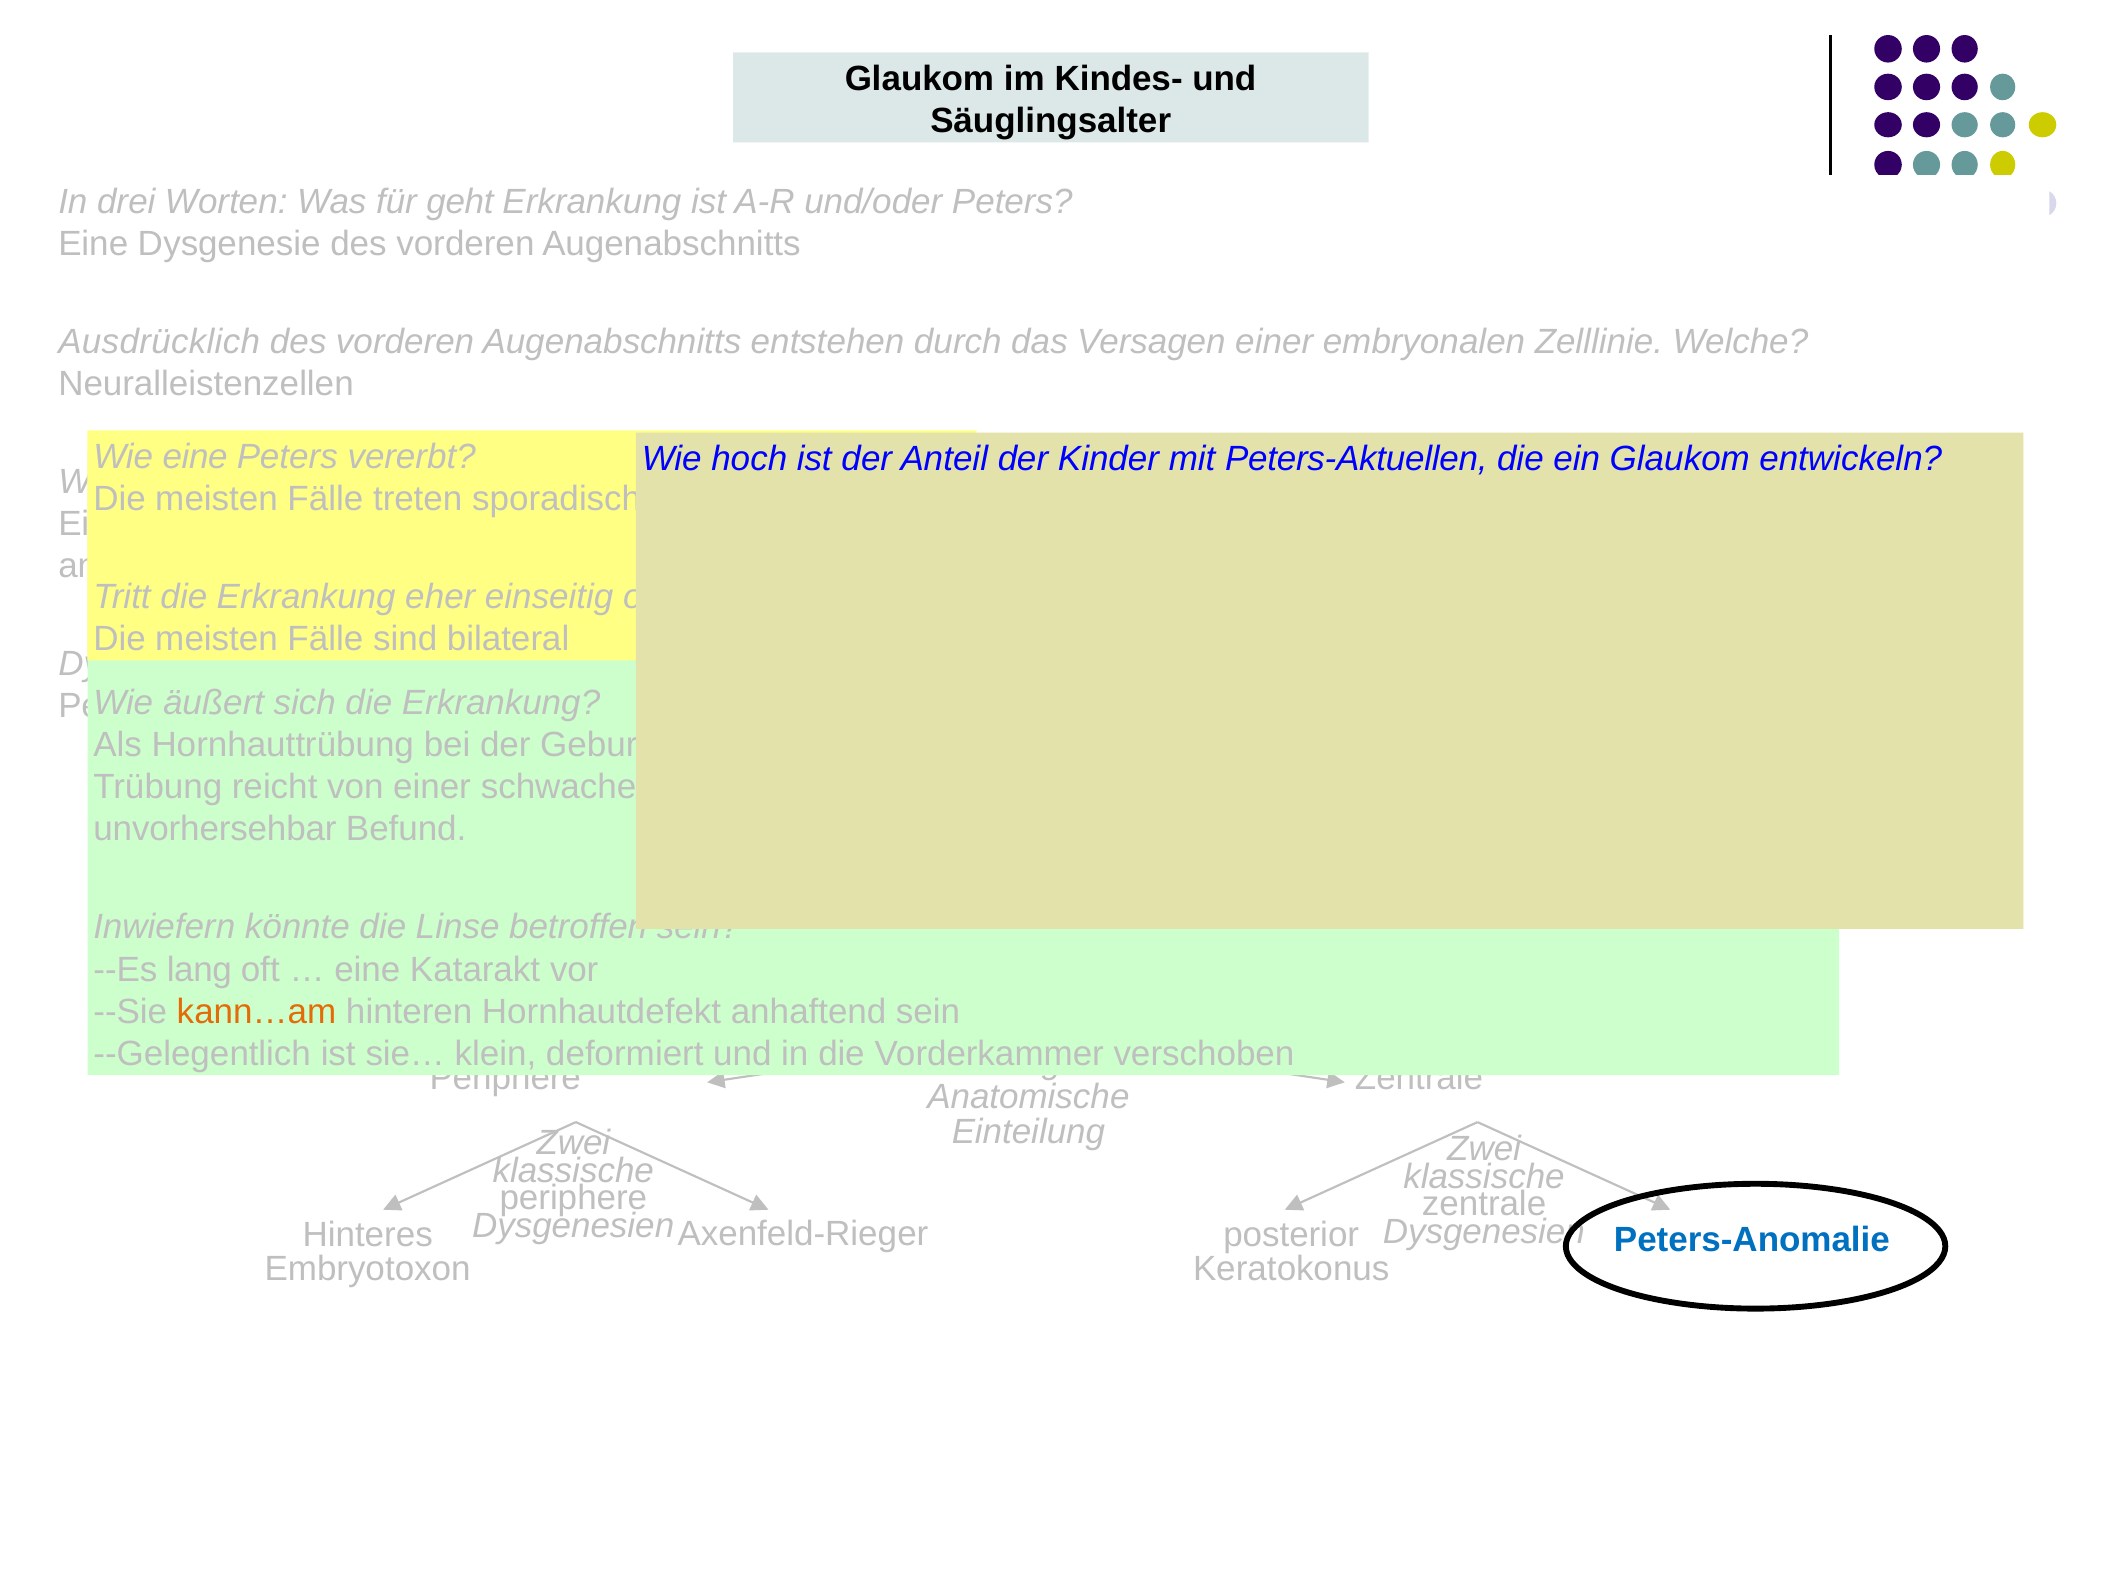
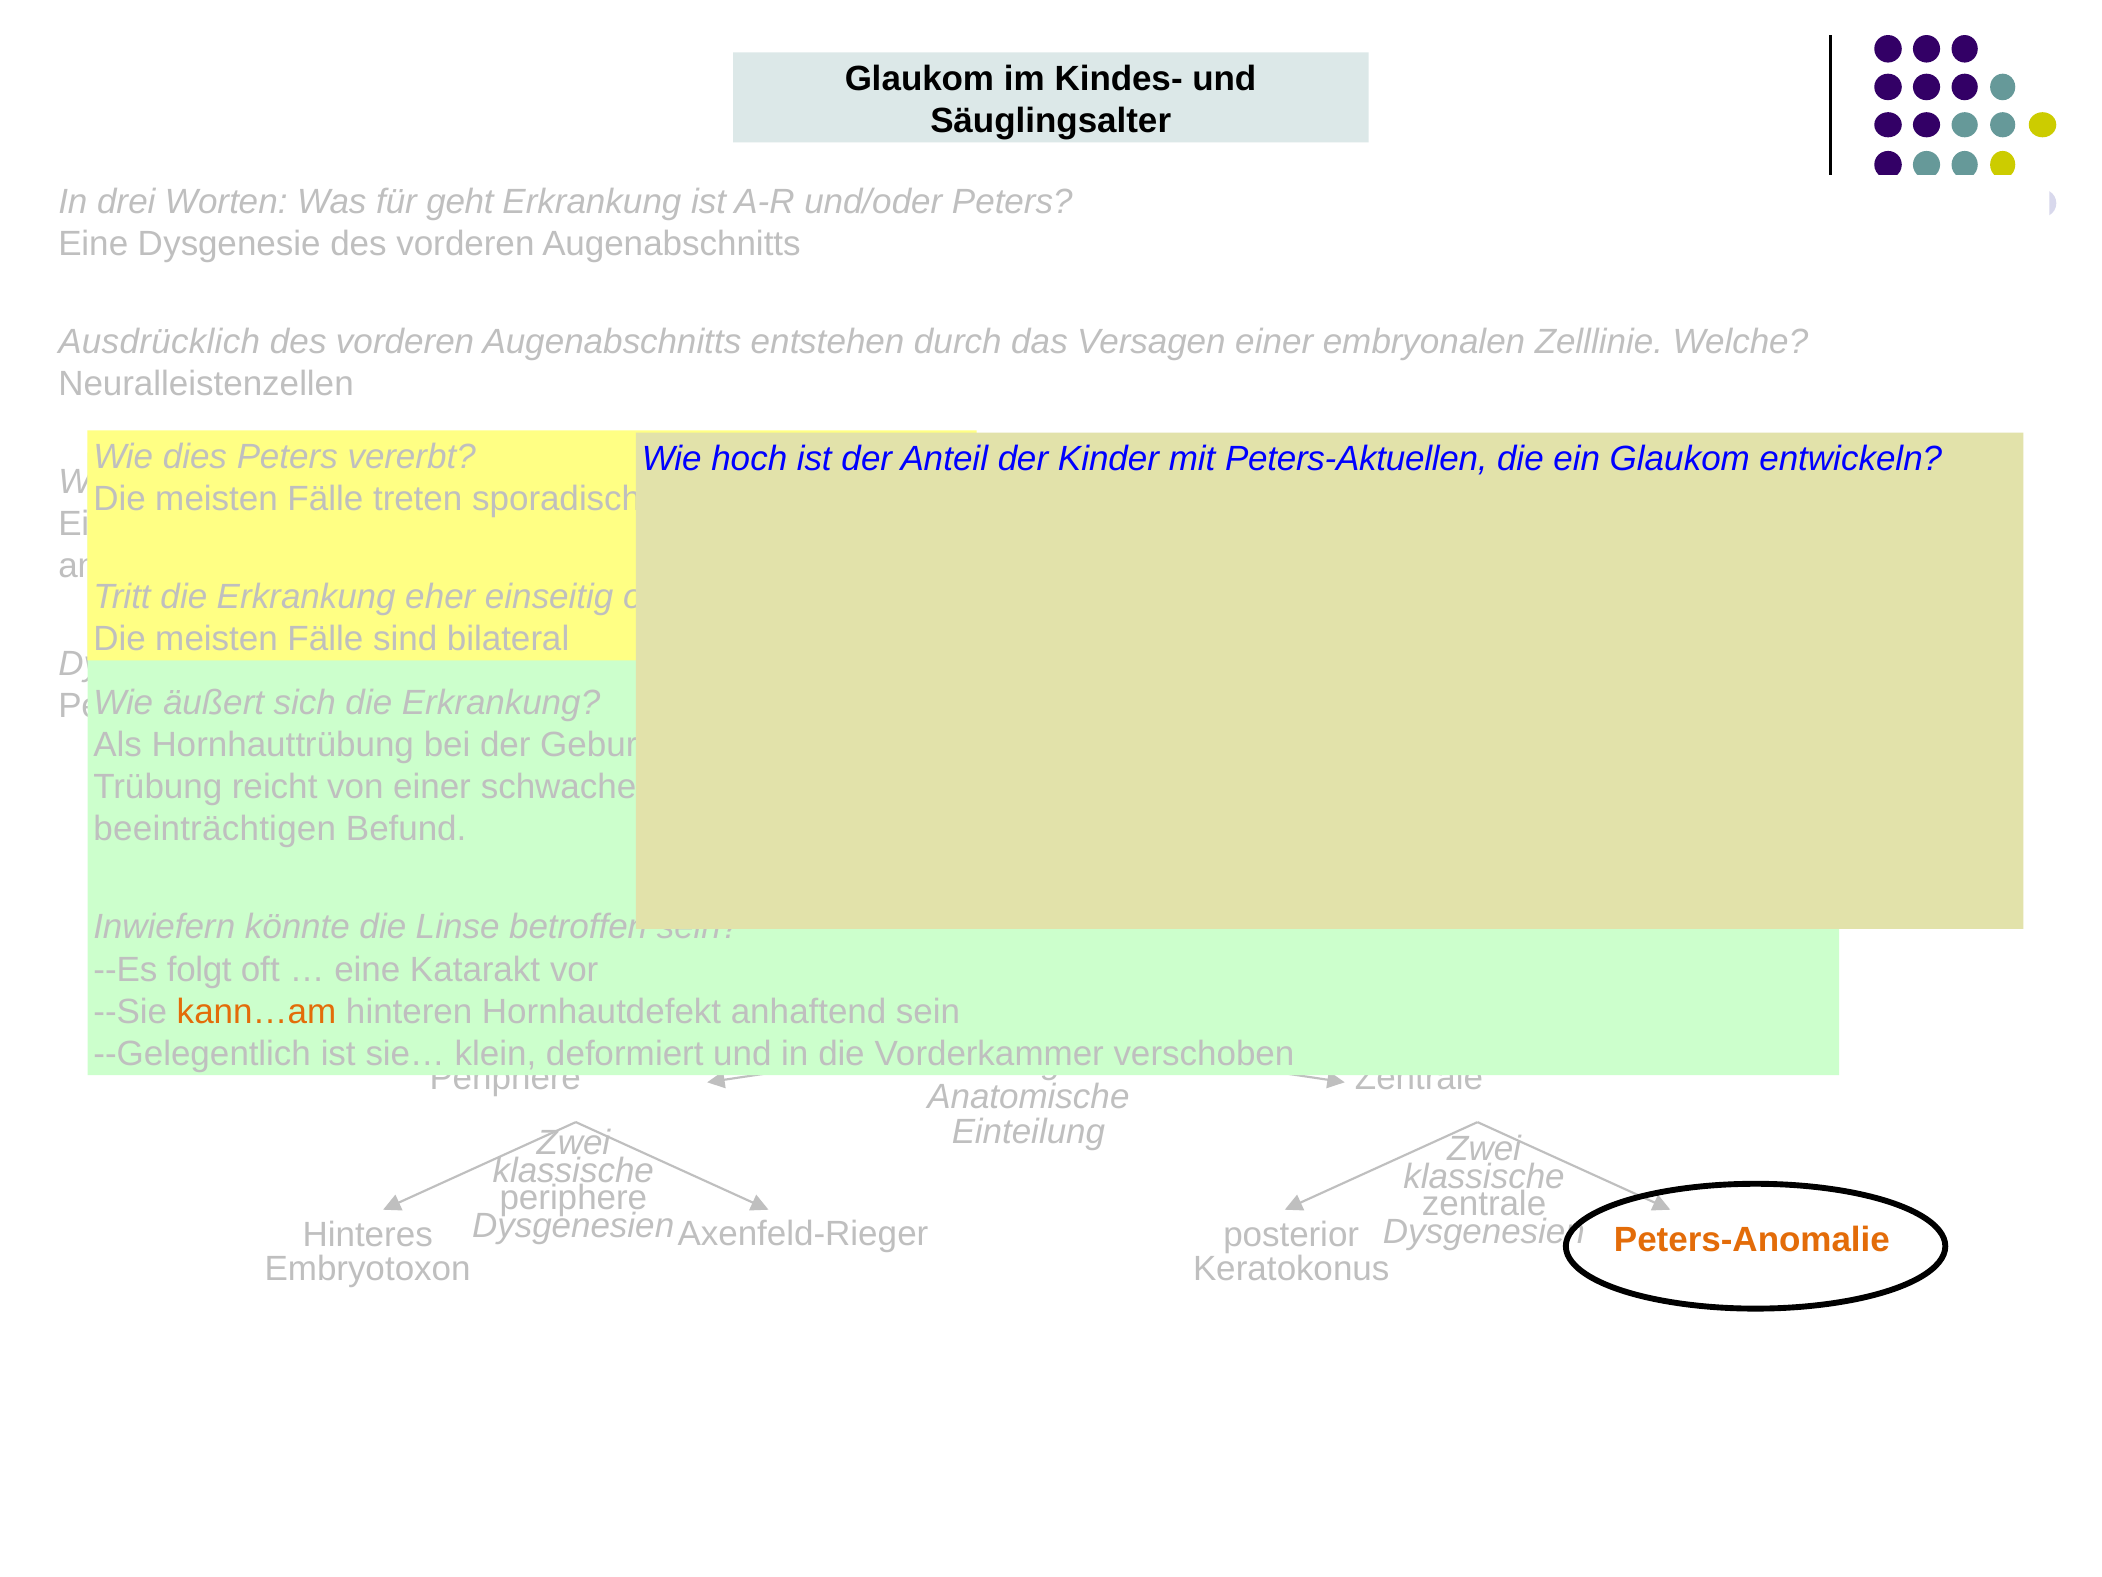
eine at (195, 457): eine -> dies
unvorhersehbar: unvorhersehbar -> beeinträchtigen
lang: lang -> folgt
Peters-Anomalie at (1752, 1240) colour: blue -> orange
